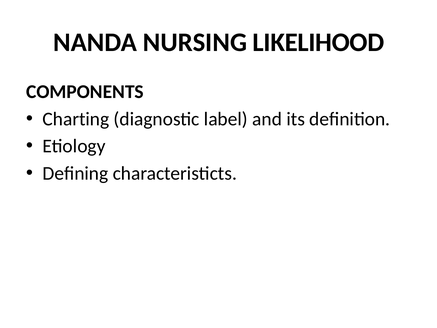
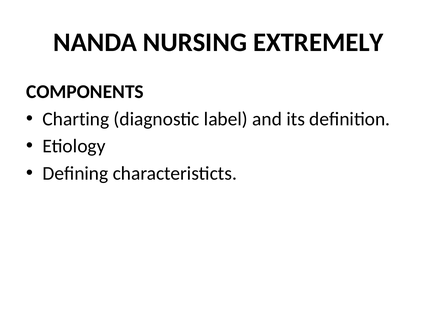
LIKELIHOOD: LIKELIHOOD -> EXTREMELY
